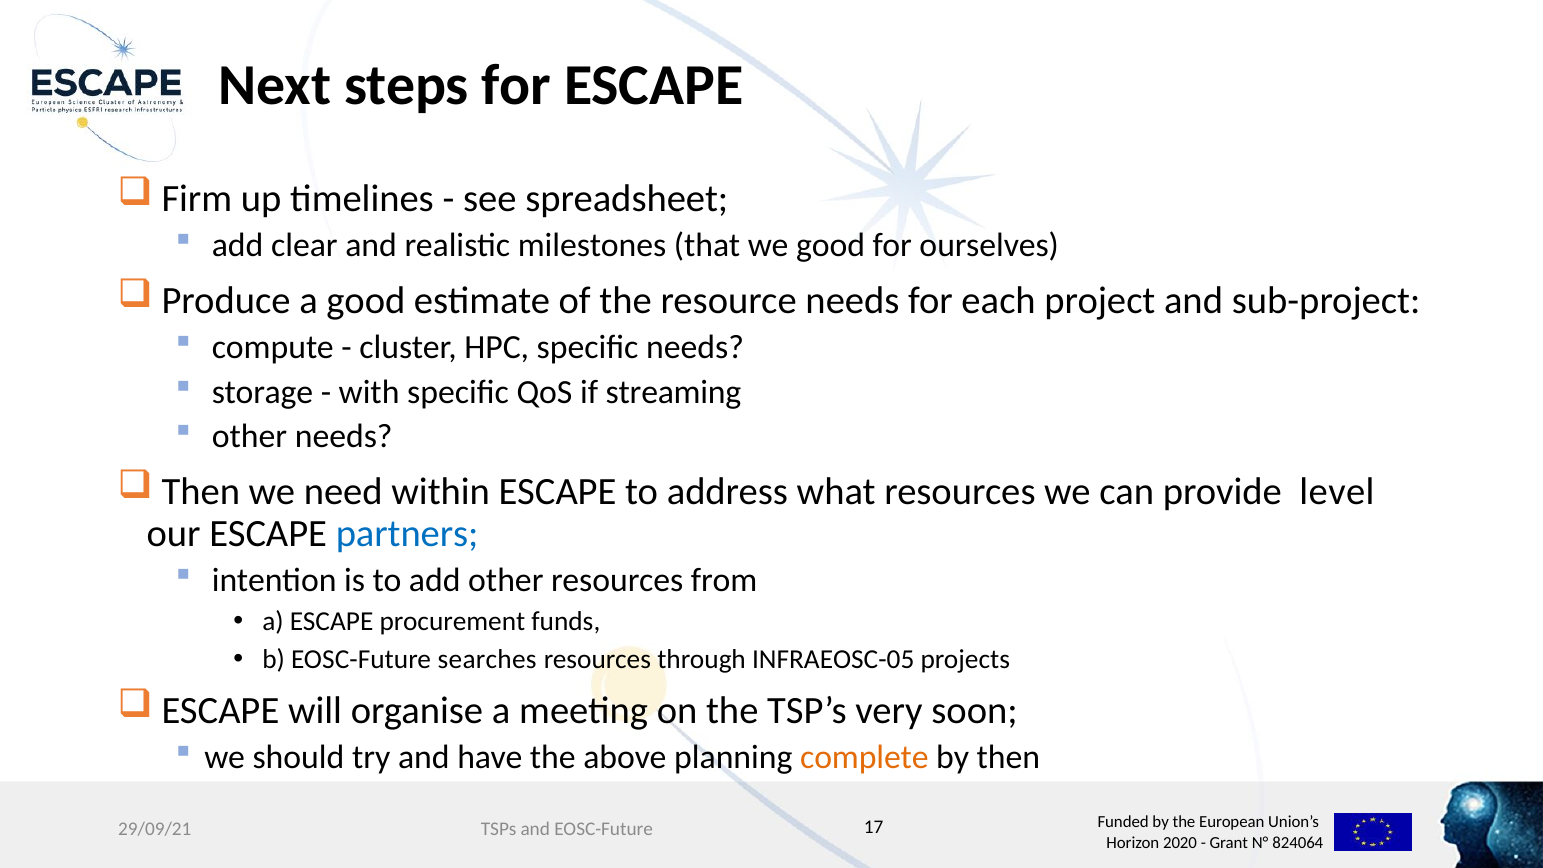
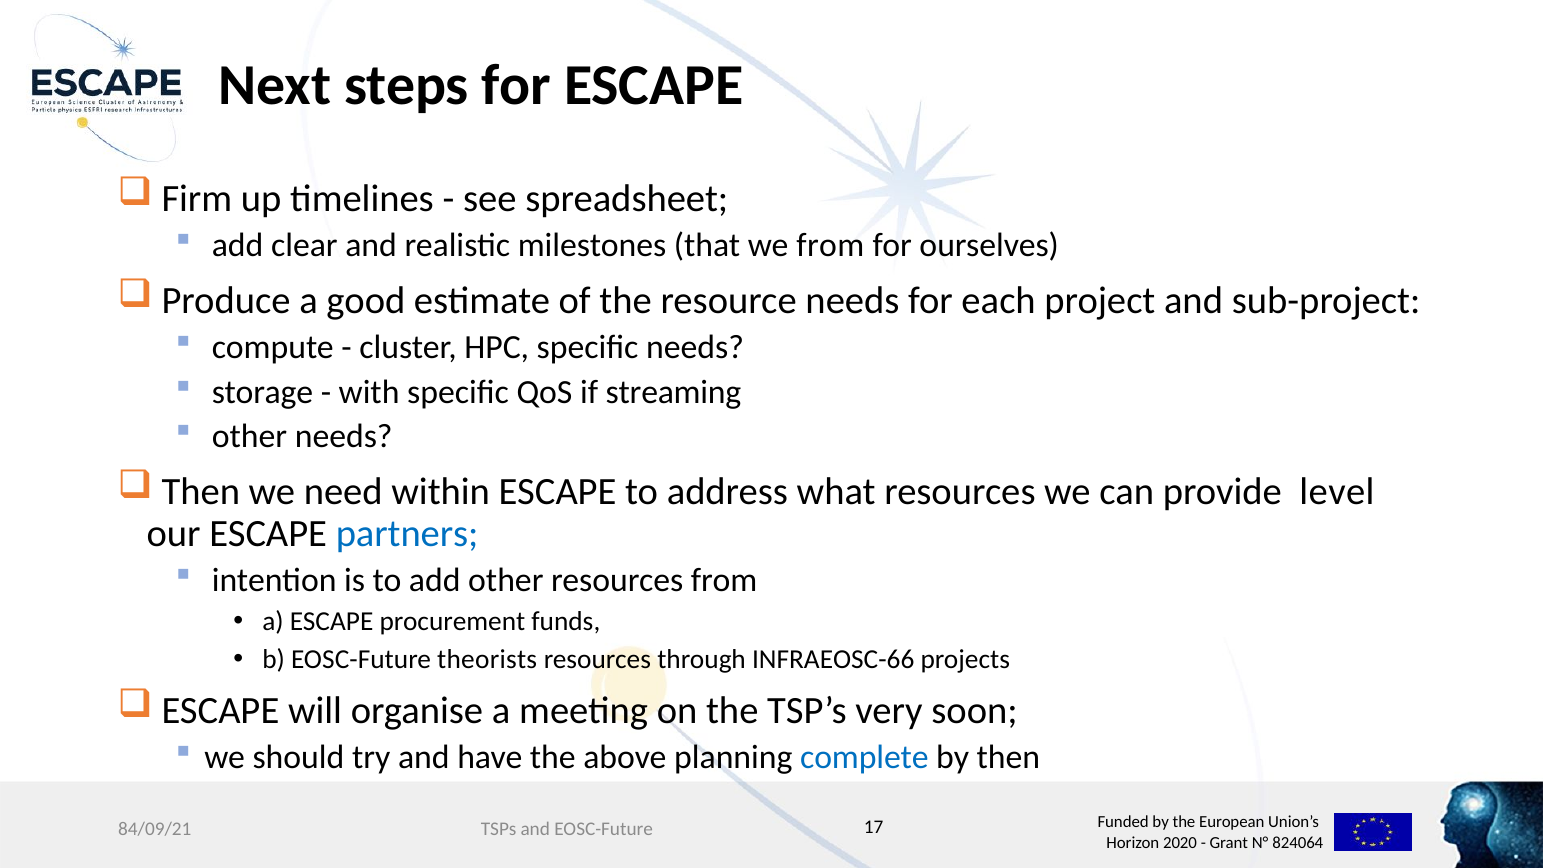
we good: good -> from
searches: searches -> theorists
INFRAEOSC-05: INFRAEOSC-05 -> INFRAEOSC-66
complete colour: orange -> blue
29/09/21: 29/09/21 -> 84/09/21
